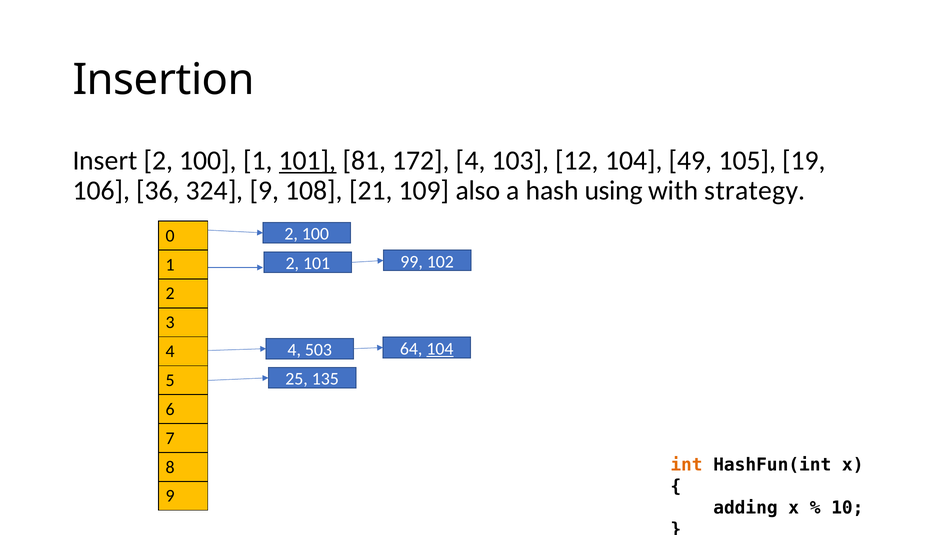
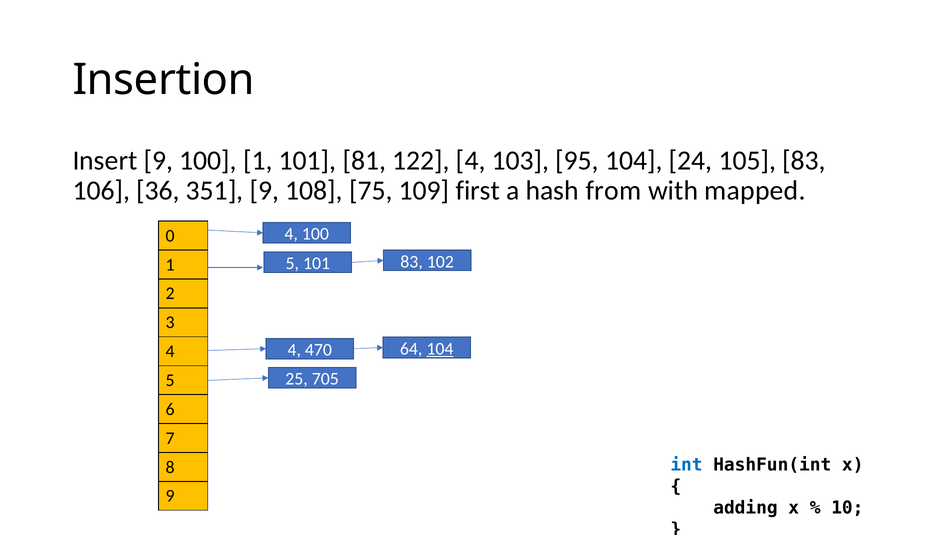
Insert 2: 2 -> 9
101 at (308, 161) underline: present -> none
172: 172 -> 122
12: 12 -> 95
49: 49 -> 24
105 19: 19 -> 83
324: 324 -> 351
21: 21 -> 75
also: also -> first
using: using -> from
strategy: strategy -> mapped
2 at (291, 234): 2 -> 4
2 at (292, 264): 2 -> 5
101 99: 99 -> 83
503: 503 -> 470
135: 135 -> 705
int colour: orange -> blue
